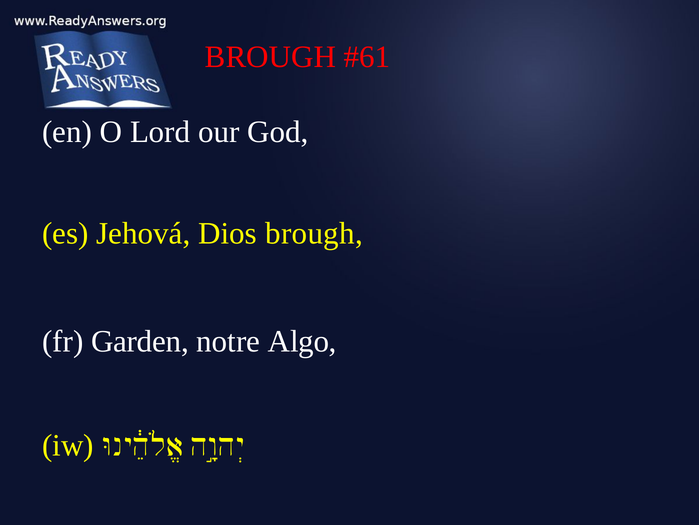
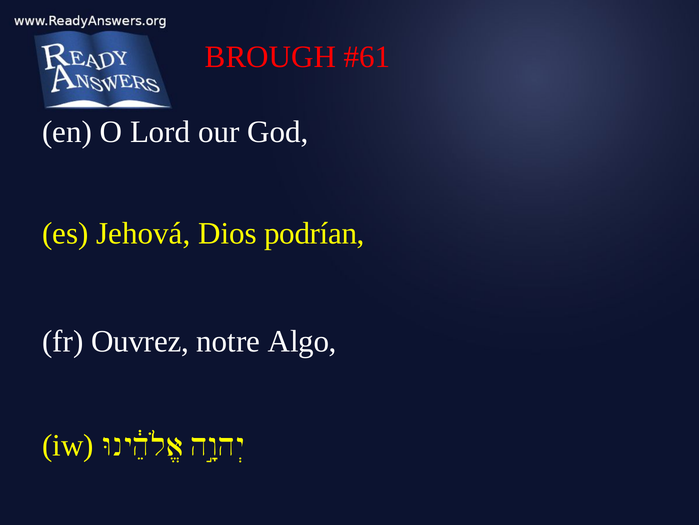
Dios brough: brough -> podrían
Garden: Garden -> Ouvrez
